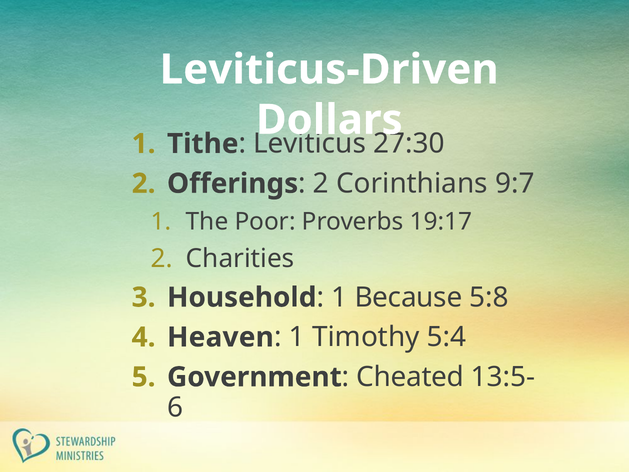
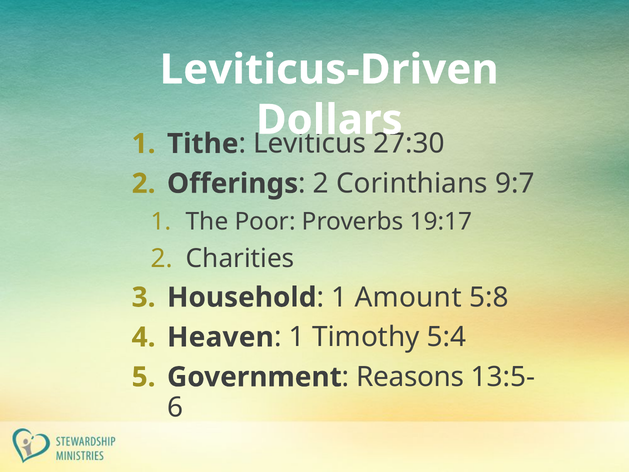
Because: Because -> Amount
Cheated: Cheated -> Reasons
